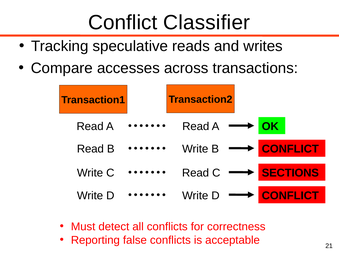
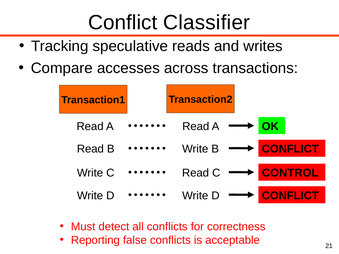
SECTIONS: SECTIONS -> CONTROL
